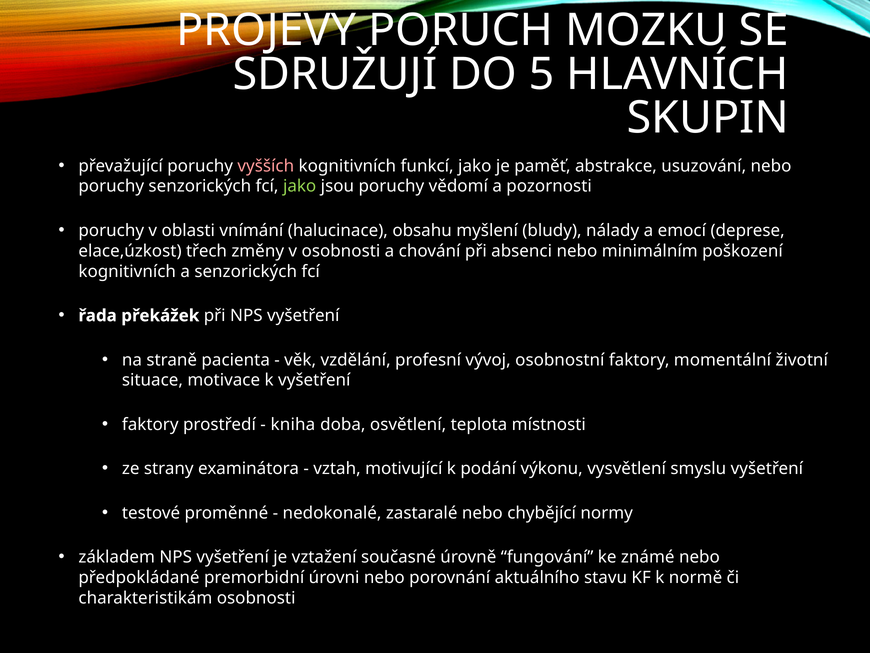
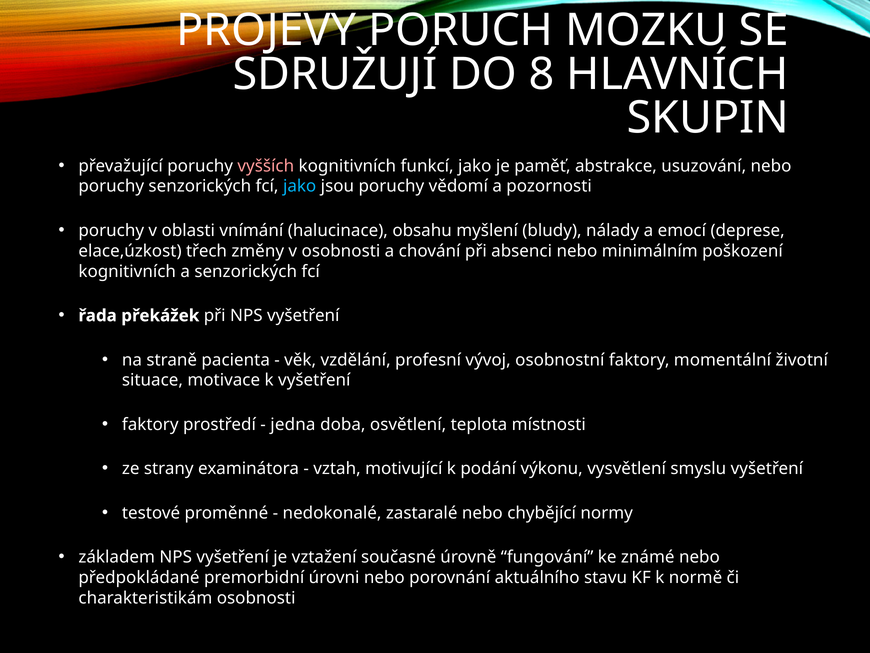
5: 5 -> 8
jako at (300, 186) colour: light green -> light blue
kniha: kniha -> jedna
